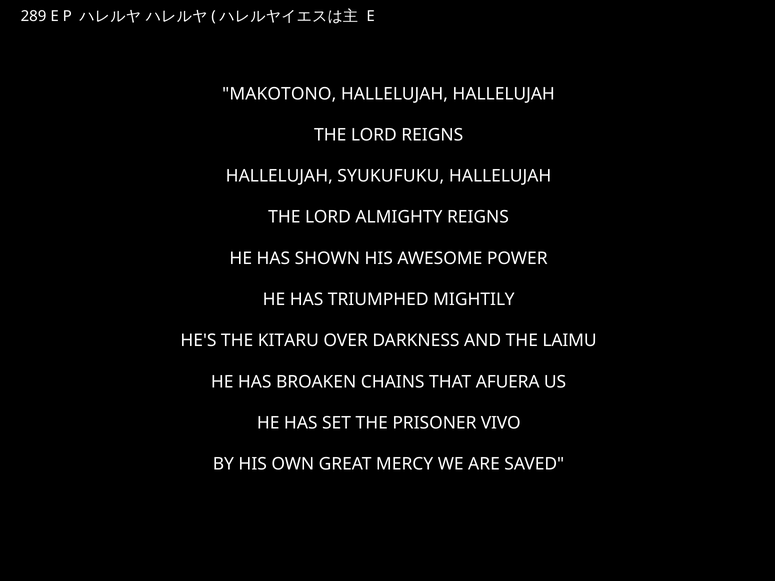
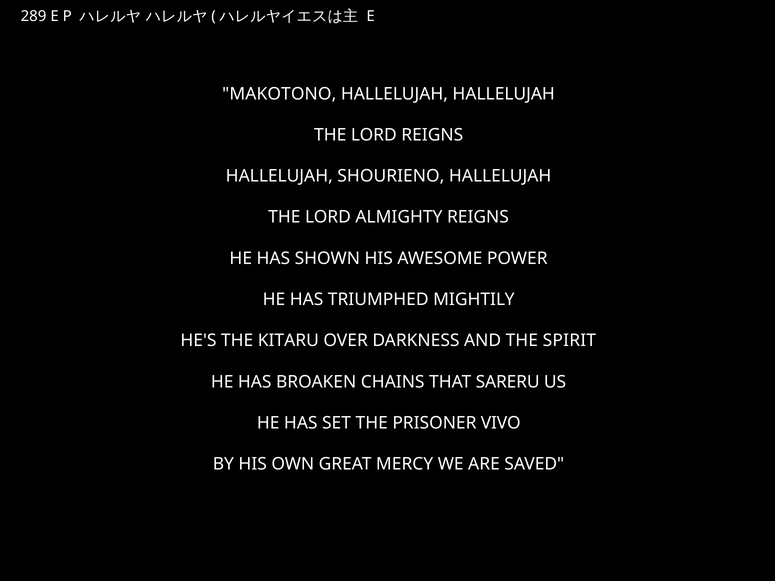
SYUKUFUKU: SYUKUFUKU -> SHOURIENO
LAIMU: LAIMU -> SPIRIT
AFUERA: AFUERA -> SARERU
